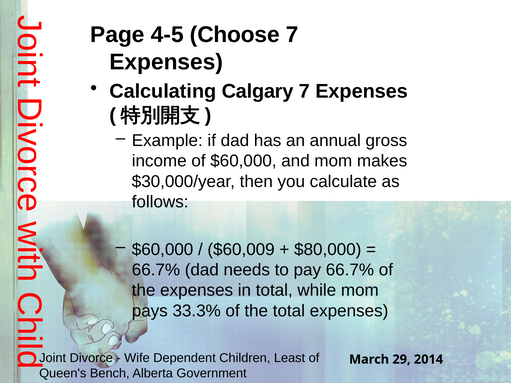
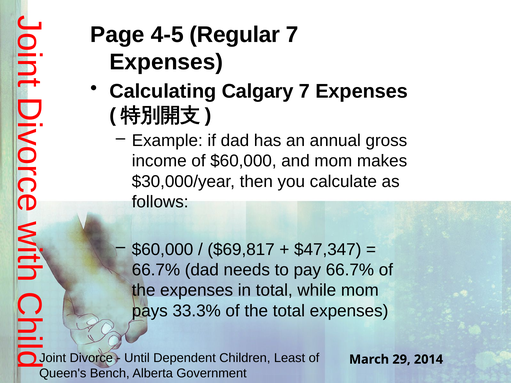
Choose: Choose -> Regular
$60,009: $60,009 -> $69,817
$80,000: $80,000 -> $47,347
Wife: Wife -> Until
